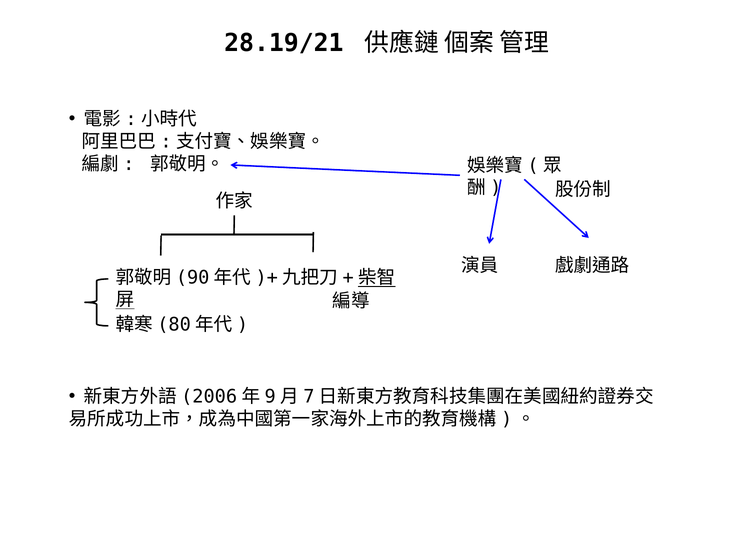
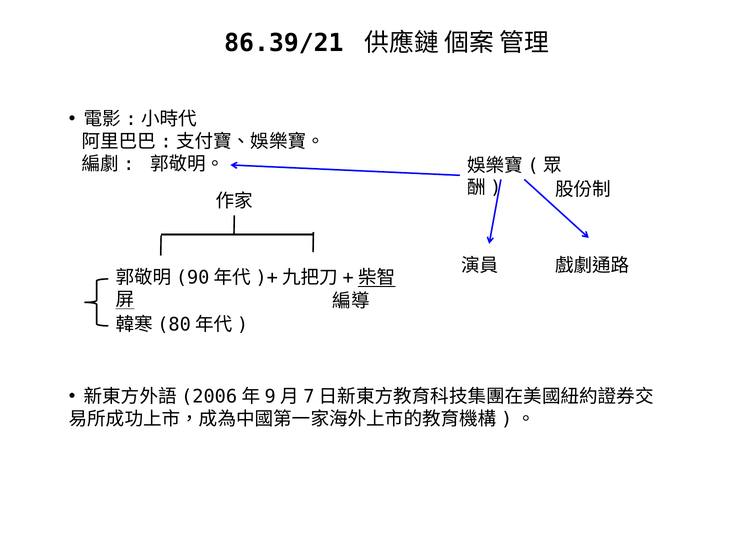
28.19/21: 28.19/21 -> 86.39/21
